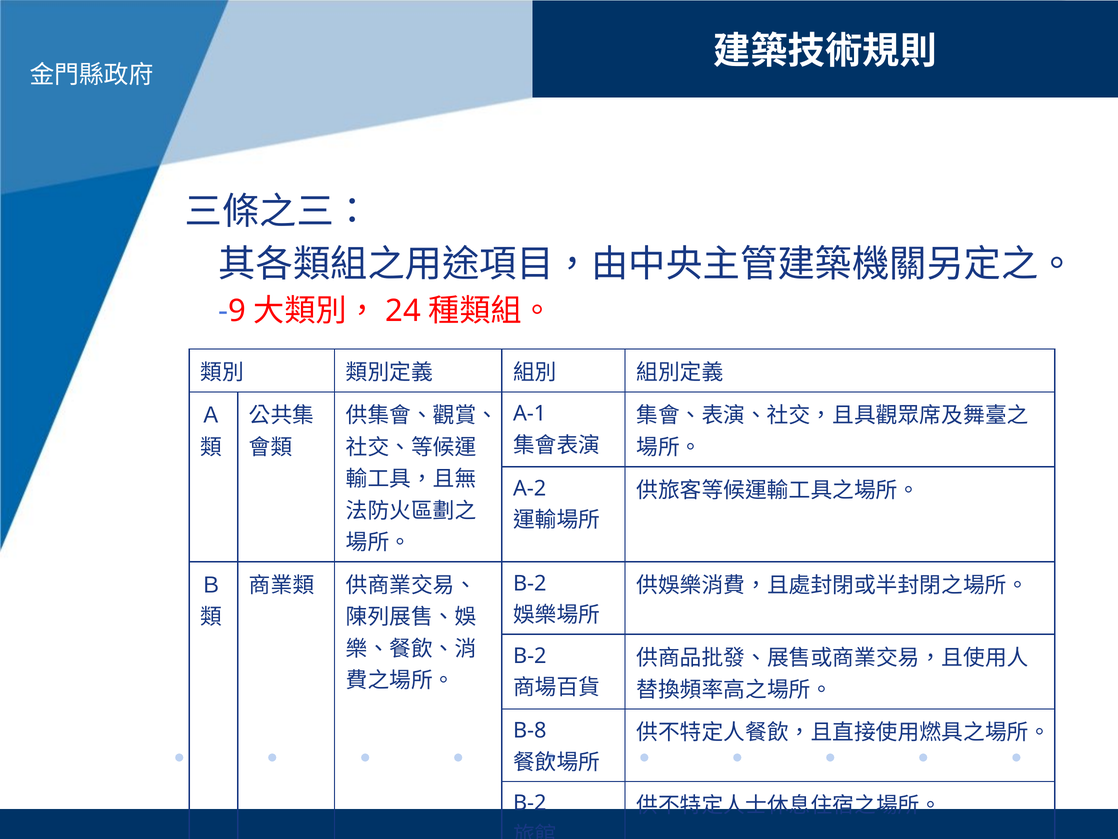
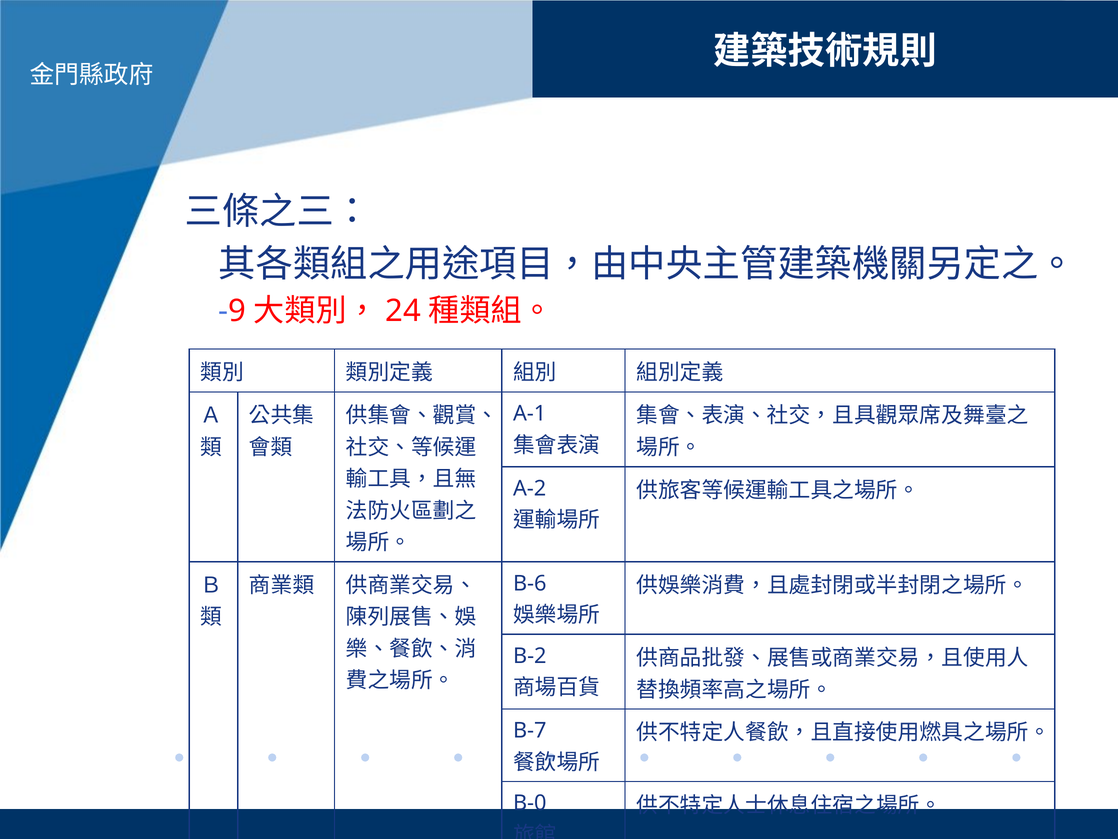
B-2 at (530, 583): B-2 -> B-6
B-8: B-8 -> B-7
B-2 at (530, 803): B-2 -> B-0
